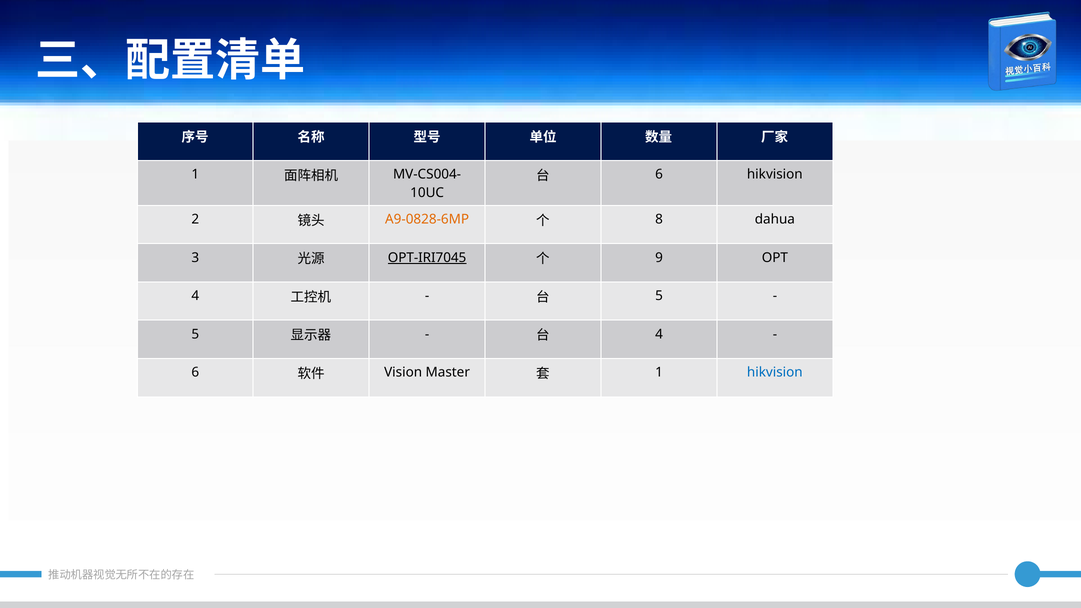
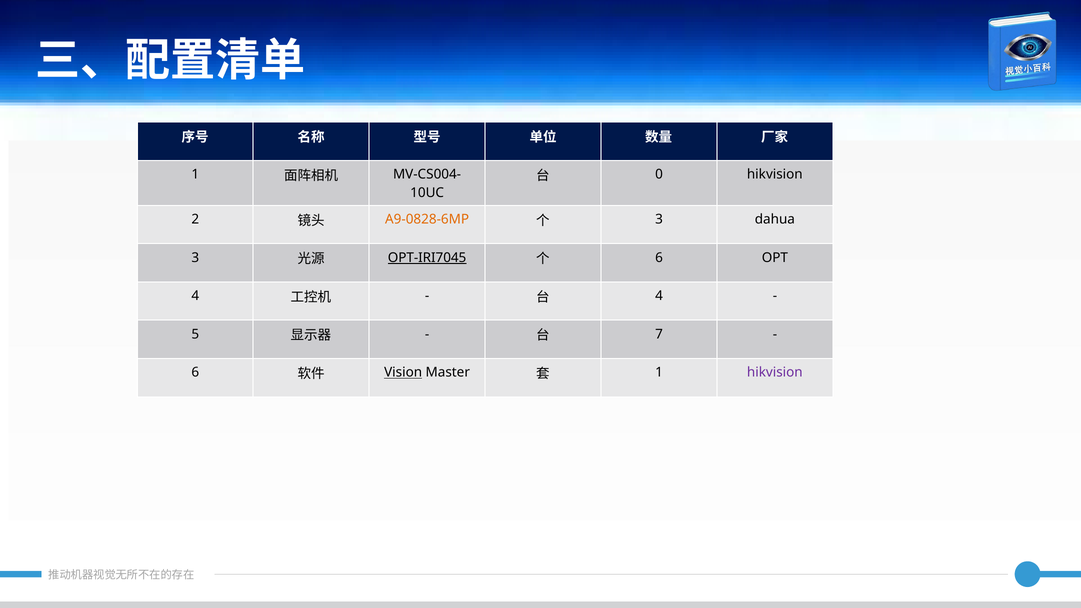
6 at (659, 174): 6 -> 0
8 at (659, 219): 8 -> 3
9 at (659, 258): 9 -> 6
5 at (659, 296): 5 -> 4
4 at (659, 334): 4 -> 7
Vision underline: none -> present
hikvision at (775, 373) colour: blue -> purple
